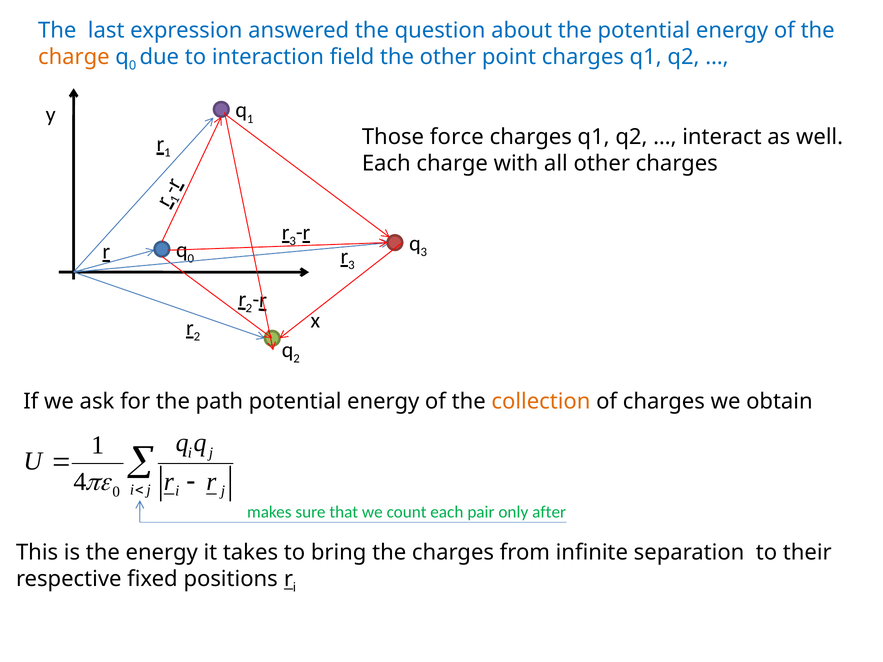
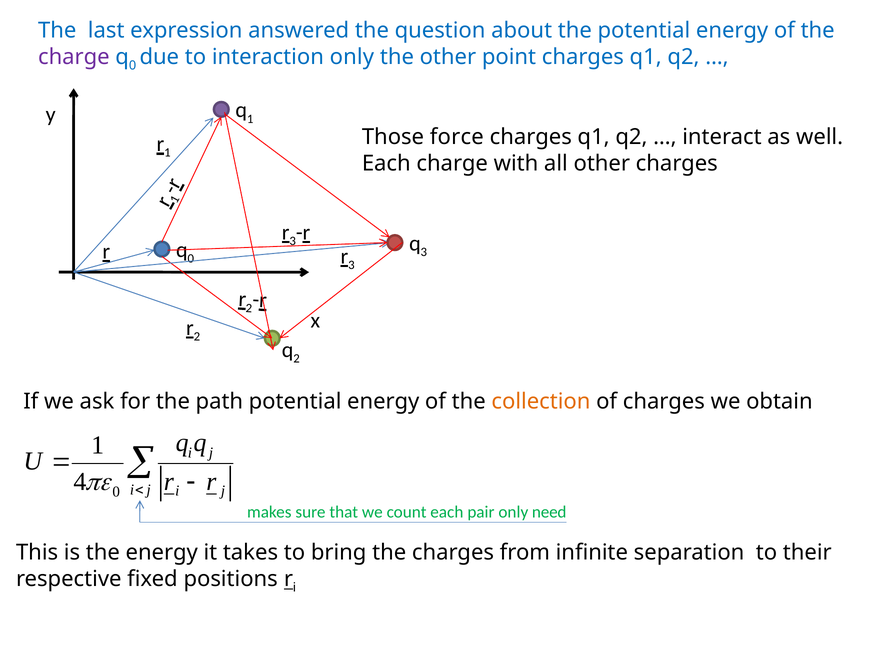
charge at (74, 57) colour: orange -> purple
interaction field: field -> only
after: after -> need
